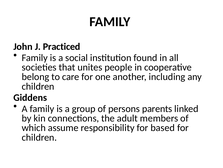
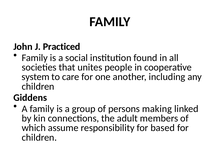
belong: belong -> system
parents: parents -> making
